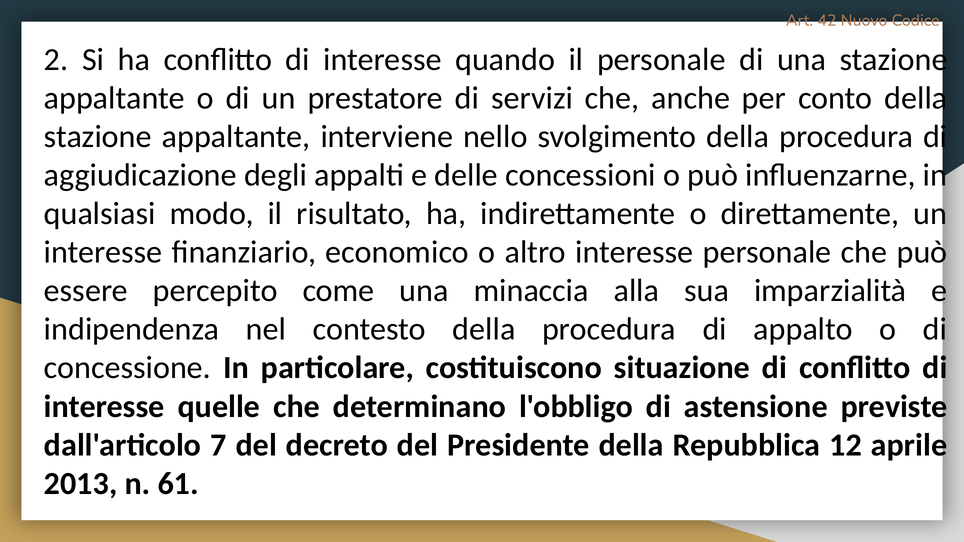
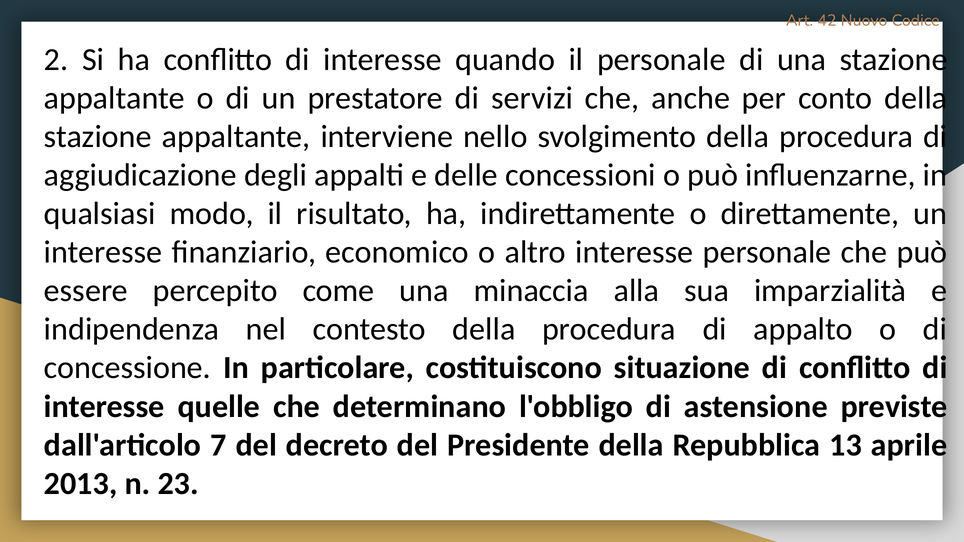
12: 12 -> 13
61: 61 -> 23
